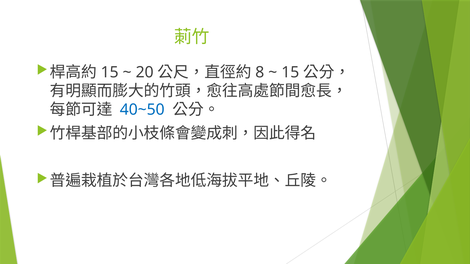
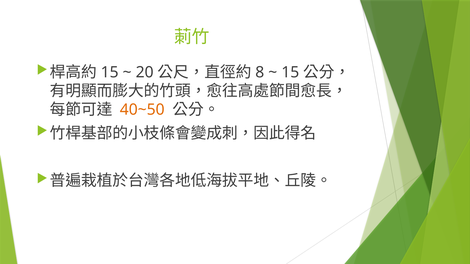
40~50 colour: blue -> orange
